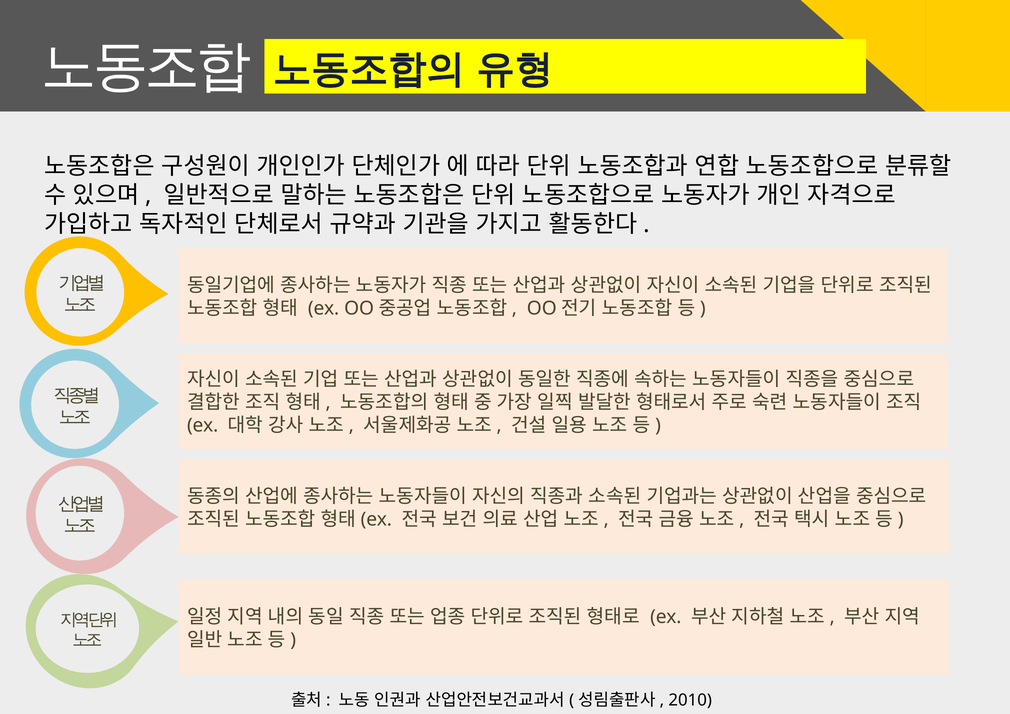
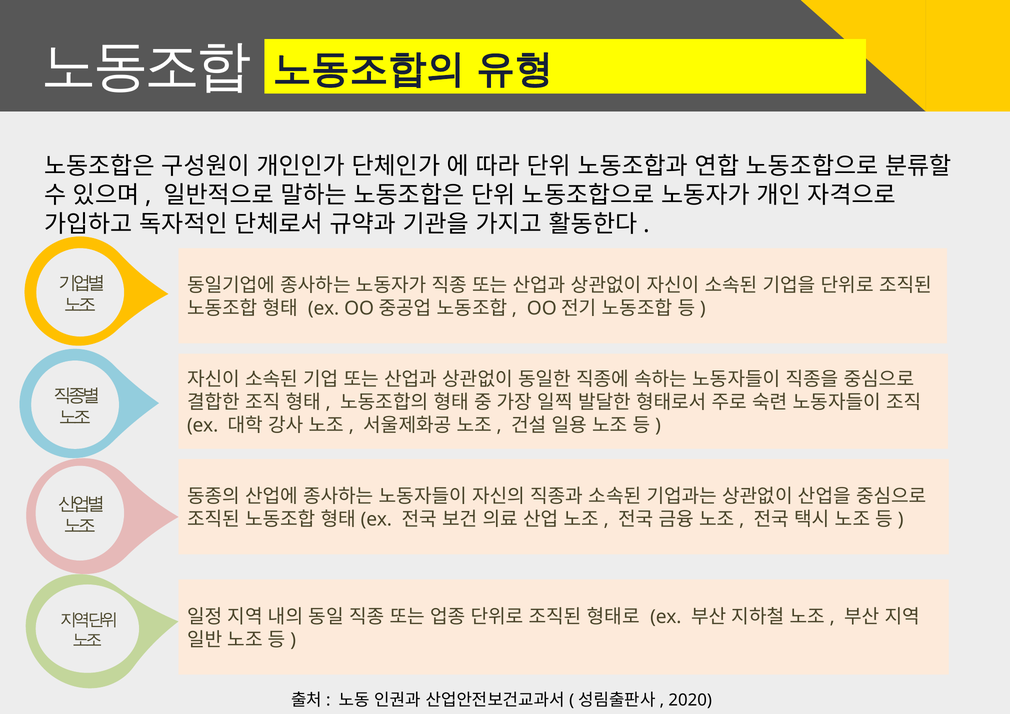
2010: 2010 -> 2020
